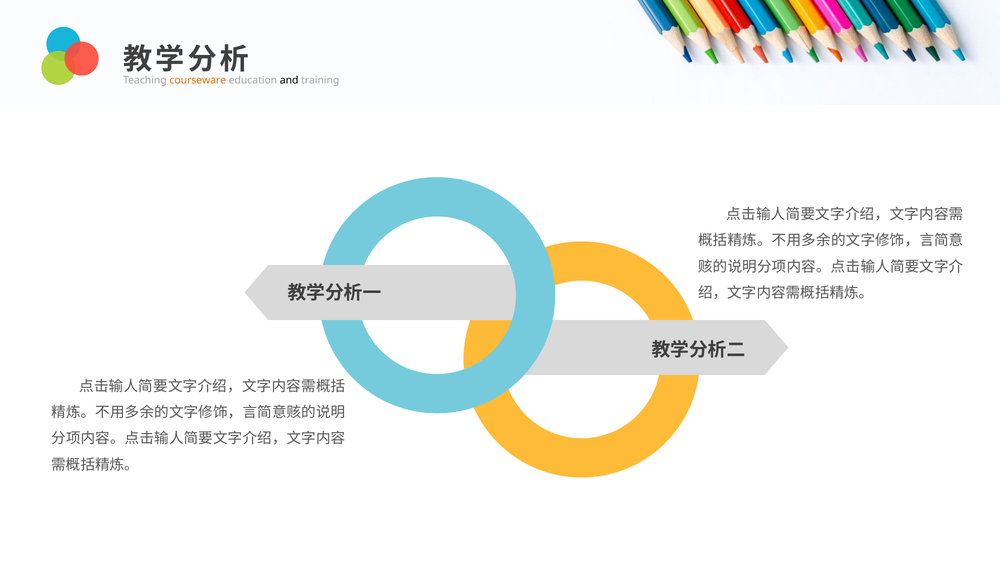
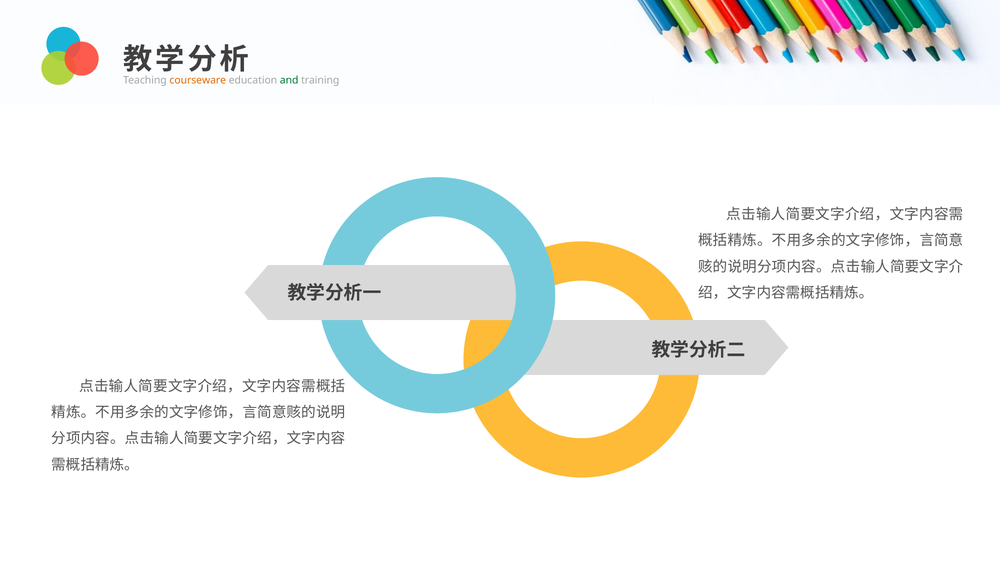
and colour: black -> green
